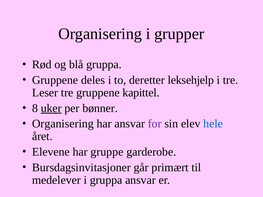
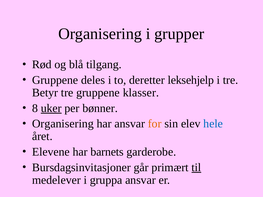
blå gruppa: gruppa -> tilgang
Leser: Leser -> Betyr
kapittel: kapittel -> klasser
for colour: purple -> orange
gruppe: gruppe -> barnets
til underline: none -> present
